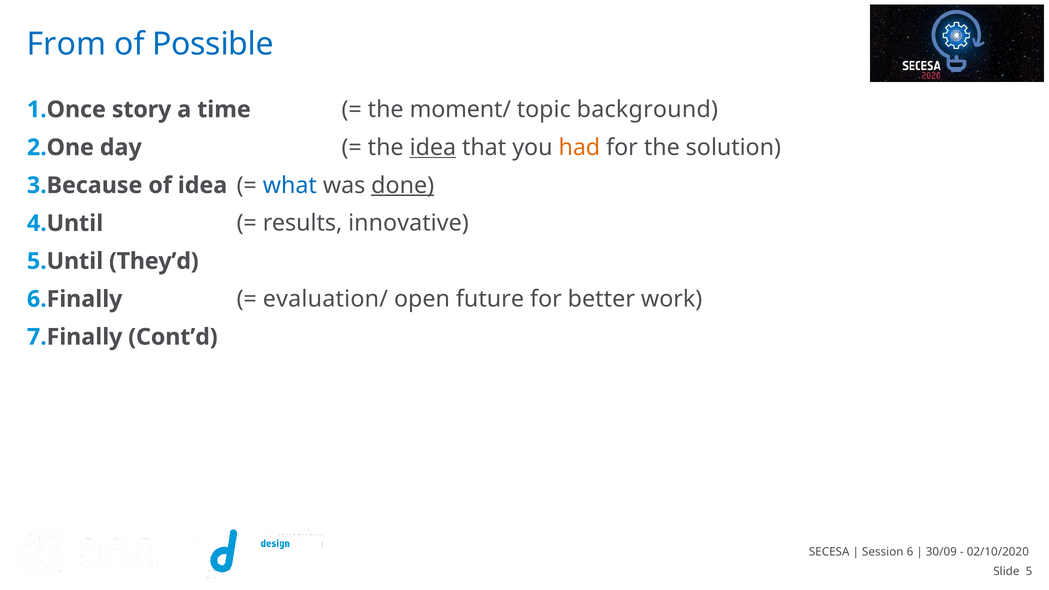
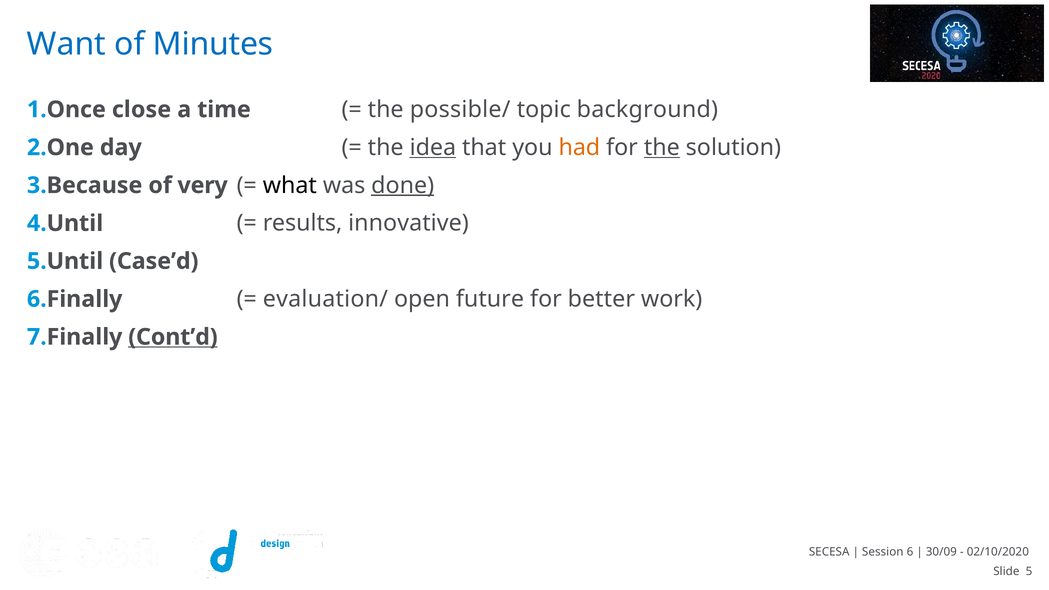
From: From -> Want
Possible: Possible -> Minutes
story: story -> close
moment/: moment/ -> possible/
the at (662, 147) underline: none -> present
of idea: idea -> very
what colour: blue -> black
They’d: They’d -> Case’d
Cont’d underline: none -> present
